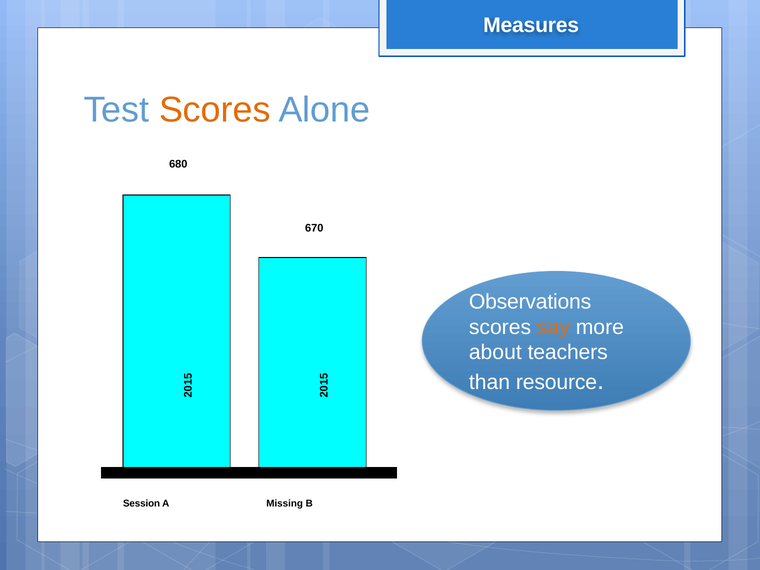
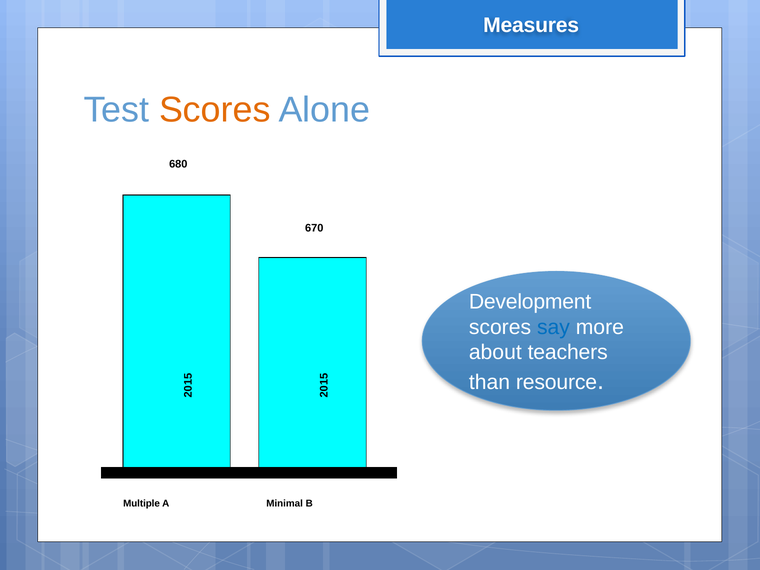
Observations: Observations -> Development
say colour: orange -> blue
Session: Session -> Multiple
Missing: Missing -> Minimal
